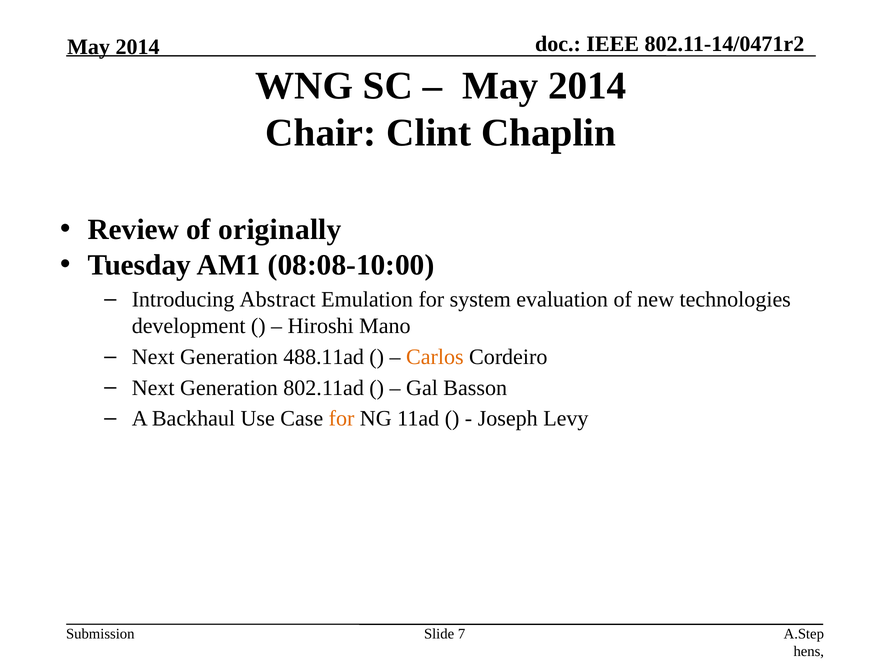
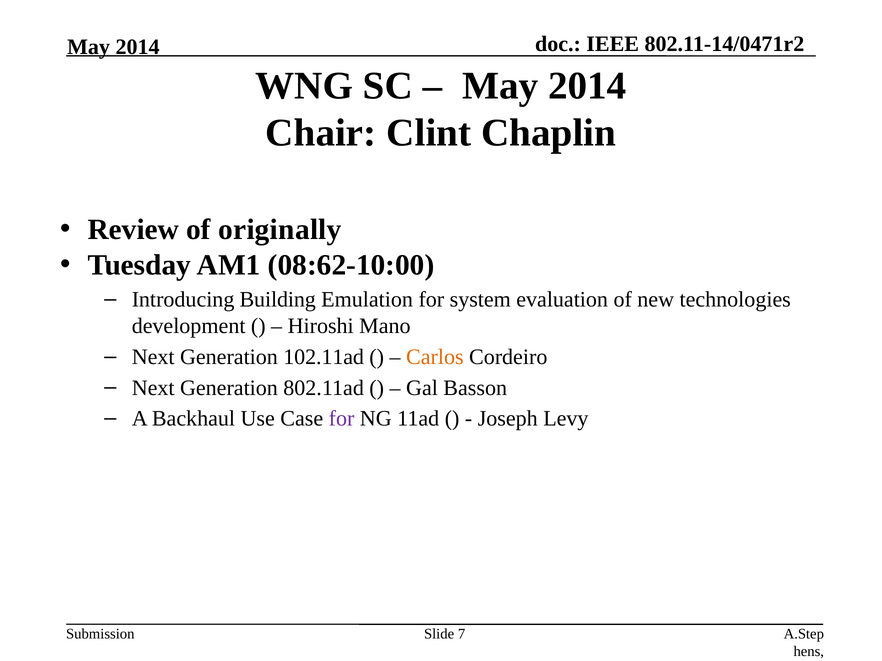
08:08-10:00: 08:08-10:00 -> 08:62-10:00
Abstract: Abstract -> Building
488.11ad: 488.11ad -> 102.11ad
for at (342, 419) colour: orange -> purple
